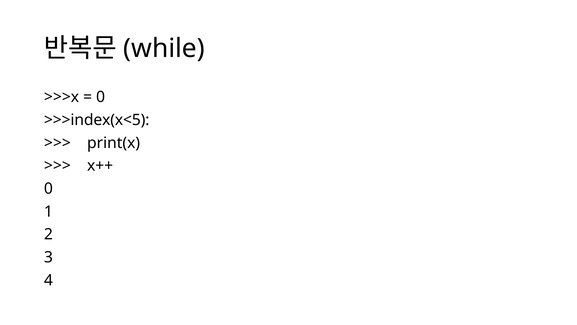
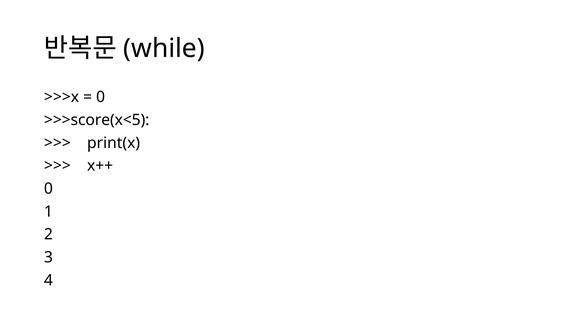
>>>index(x<5: >>>index(x<5 -> >>>score(x<5
